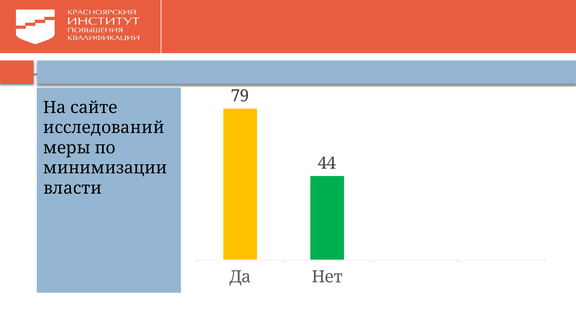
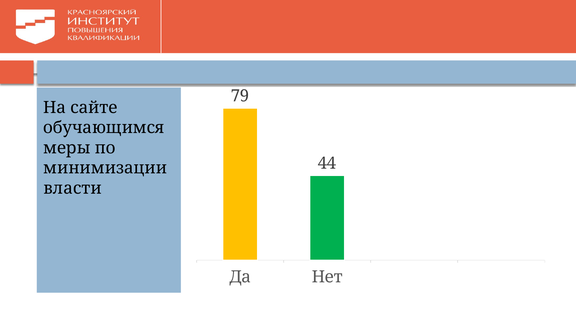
исследований: исследований -> обучающимся
